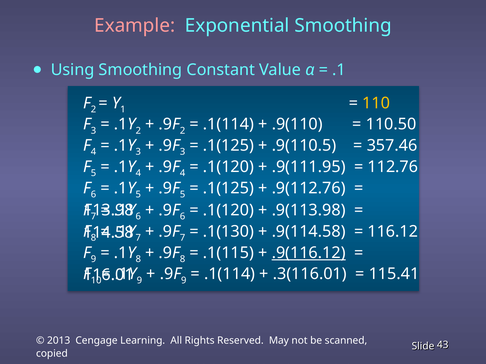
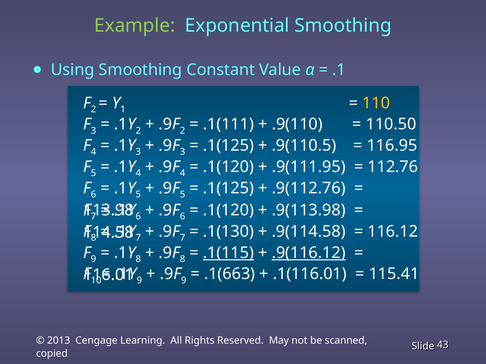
Example colour: pink -> light green
.1(114 at (228, 124): .1(114 -> .1(111
357.46: 357.46 -> 116.95
.1(115 underline: none -> present
.1(114 at (230, 274): .1(114 -> .1(663
.3(116.01: .3(116.01 -> .1(116.01
